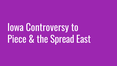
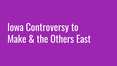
Piece: Piece -> Make
Spread: Spread -> Others
